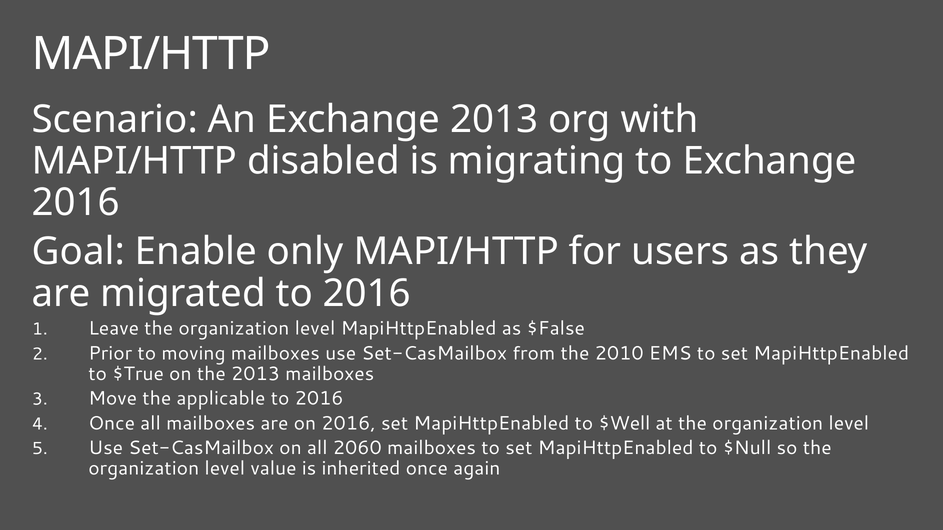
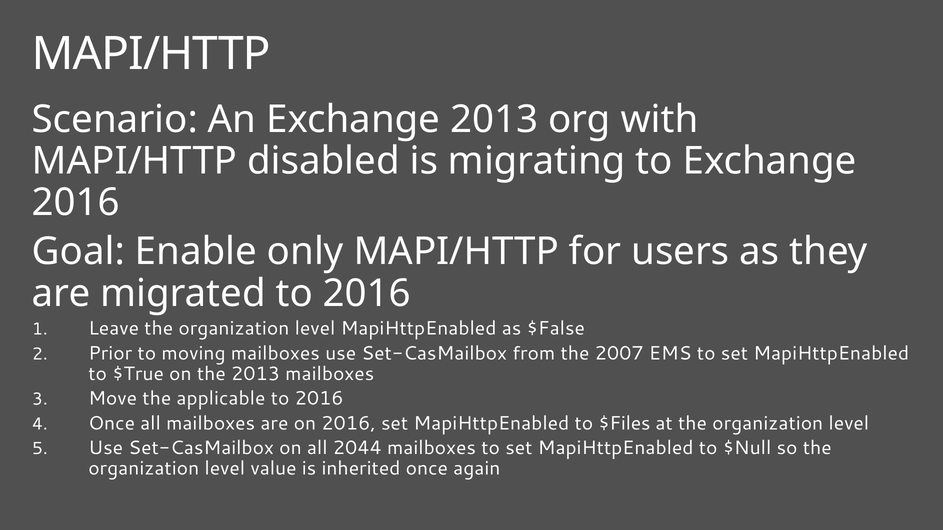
2010: 2010 -> 2007
$Well: $Well -> $Files
2060: 2060 -> 2044
